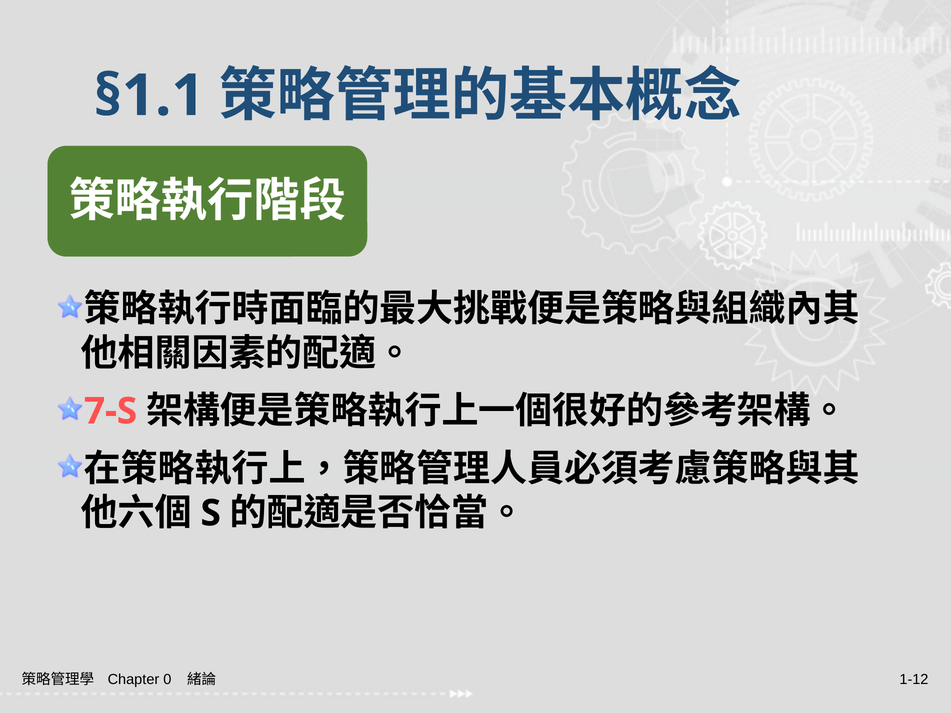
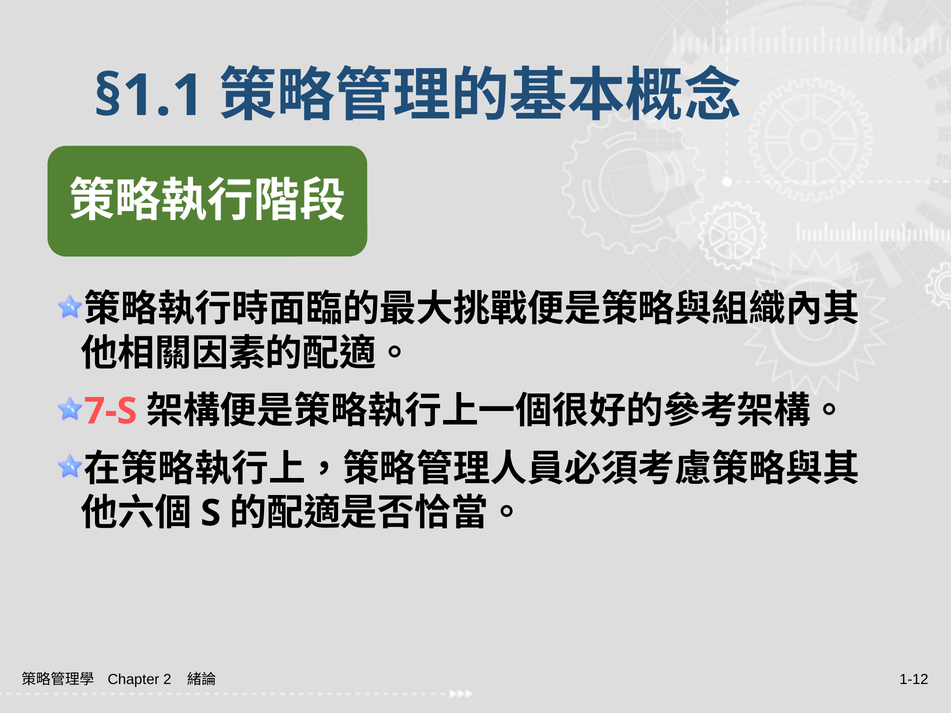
0: 0 -> 2
